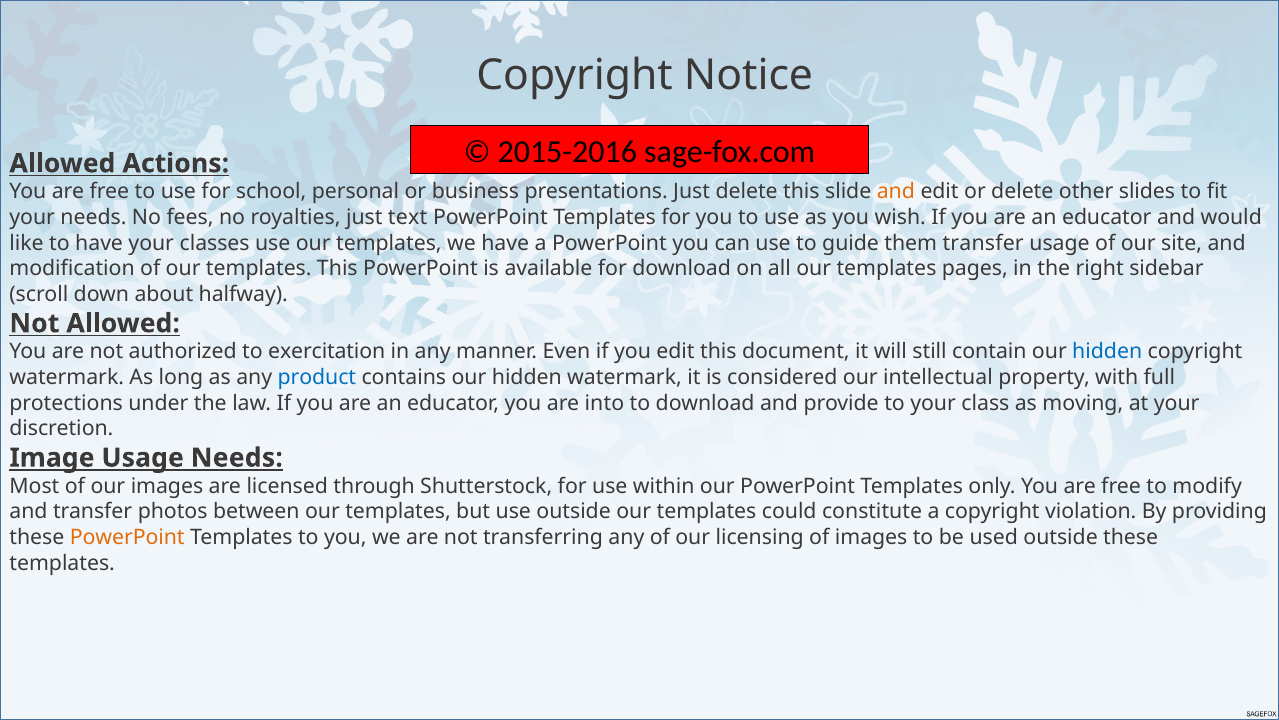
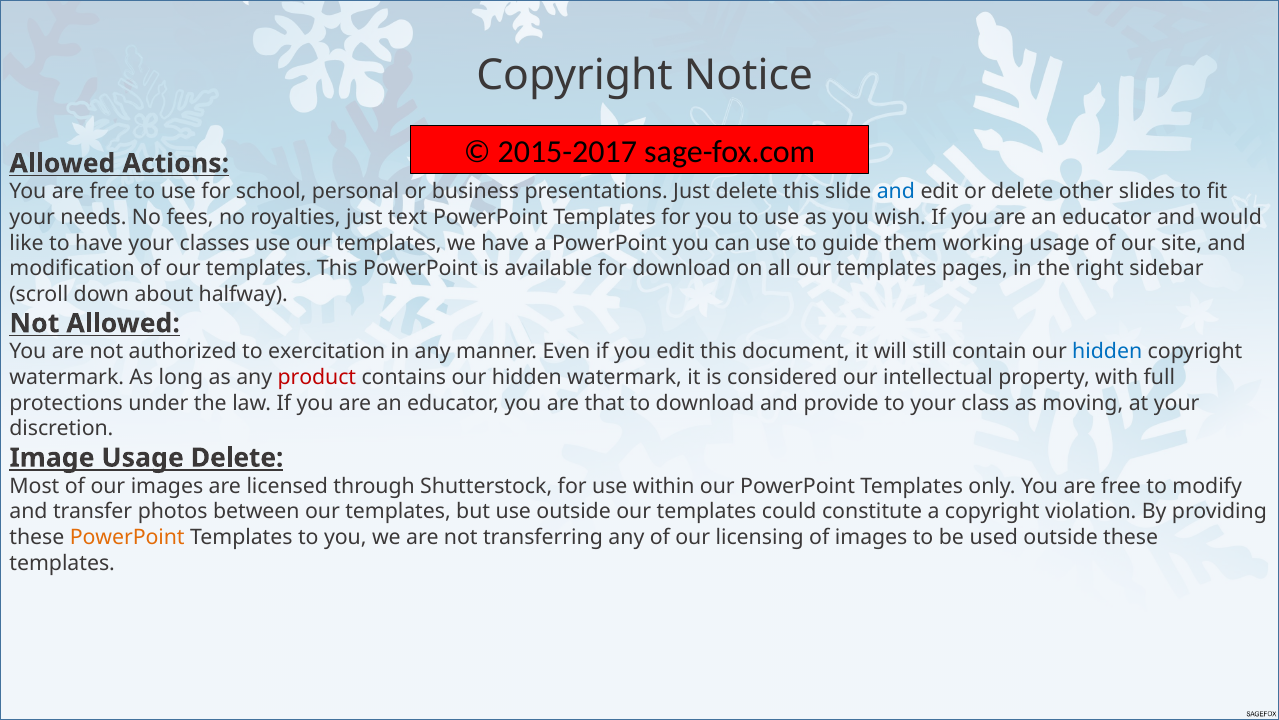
2015-2016: 2015-2016 -> 2015-2017
and at (896, 192) colour: orange -> blue
them transfer: transfer -> working
product colour: blue -> red
into: into -> that
Usage Needs: Needs -> Delete
